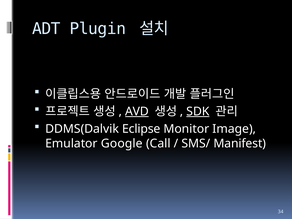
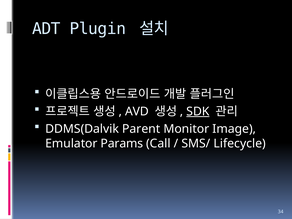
AVD underline: present -> none
Eclipse: Eclipse -> Parent
Google: Google -> Params
Manifest: Manifest -> Lifecycle
